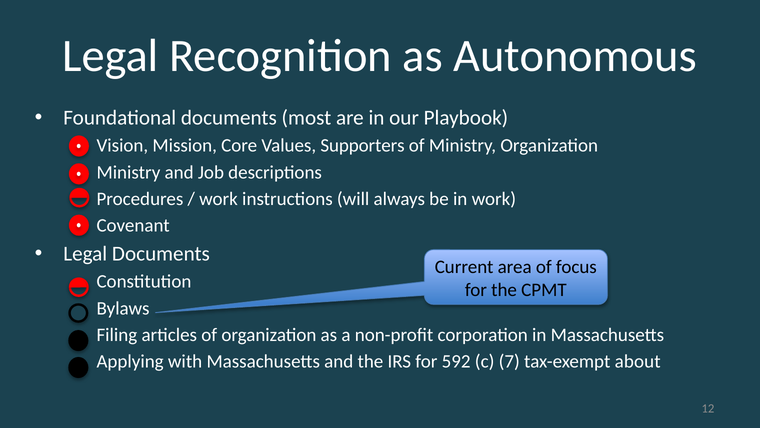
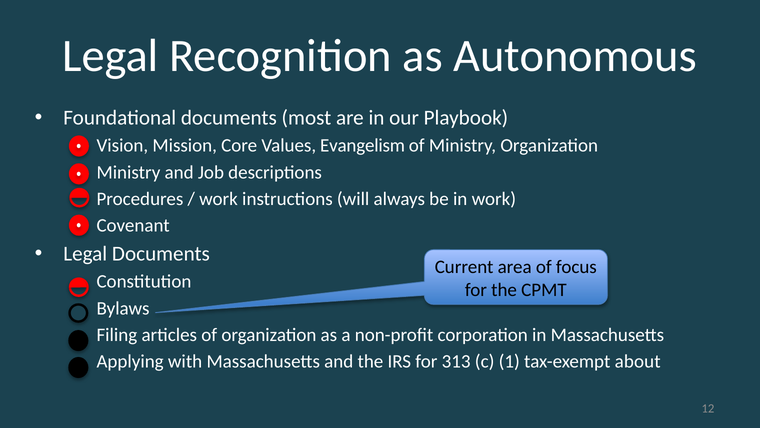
Supporters: Supporters -> Evangelism
592: 592 -> 313
7: 7 -> 1
